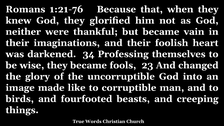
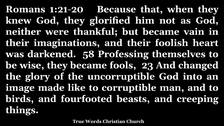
1:21-76: 1:21-76 -> 1:21-20
34: 34 -> 58
